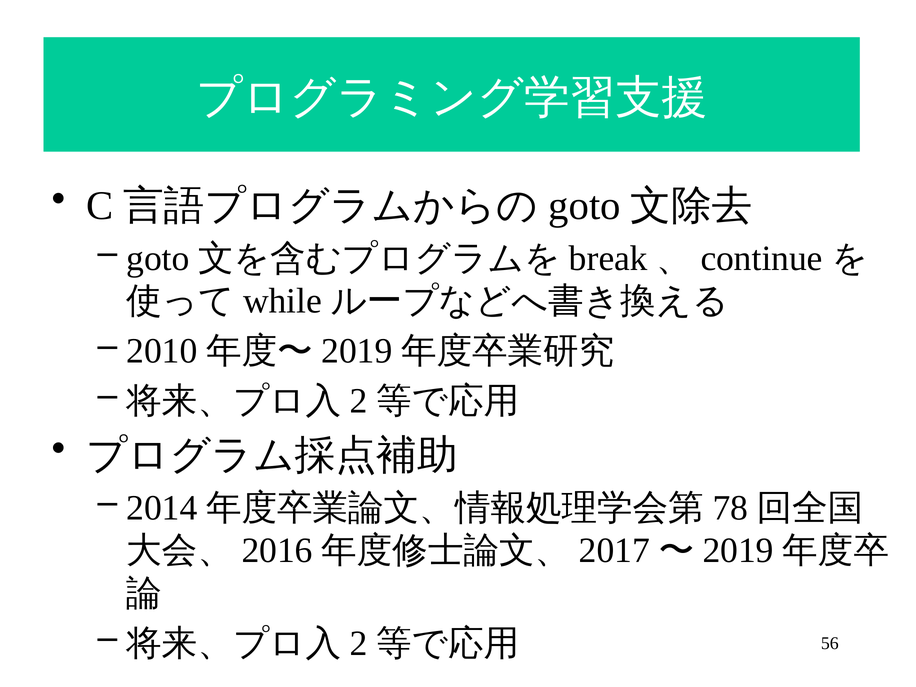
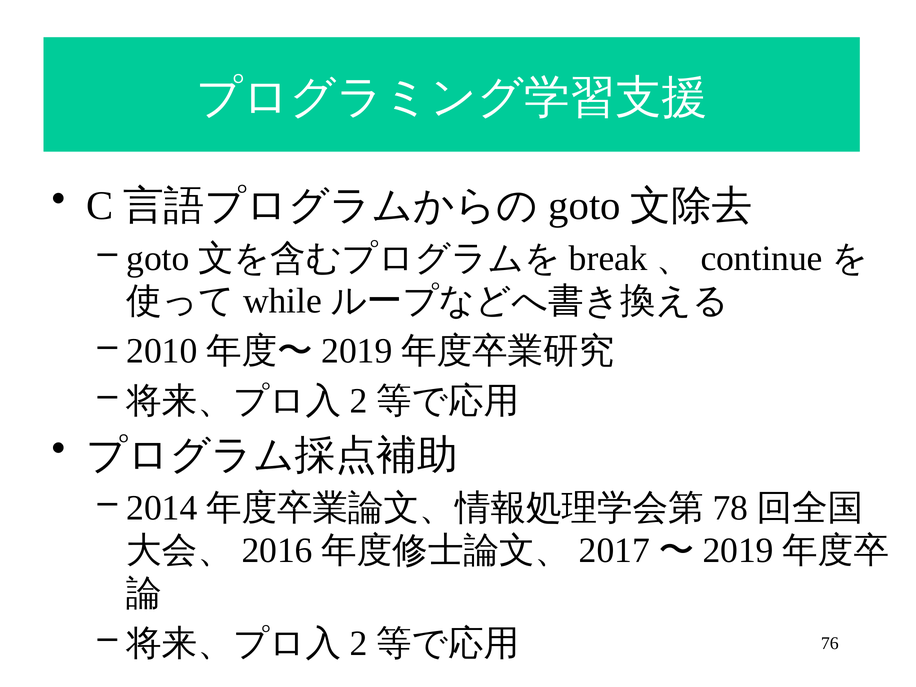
56: 56 -> 76
